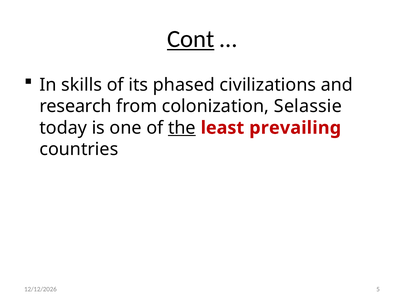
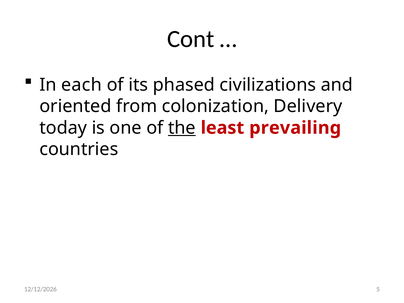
Cont underline: present -> none
skills: skills -> each
research: research -> oriented
Selassie: Selassie -> Delivery
